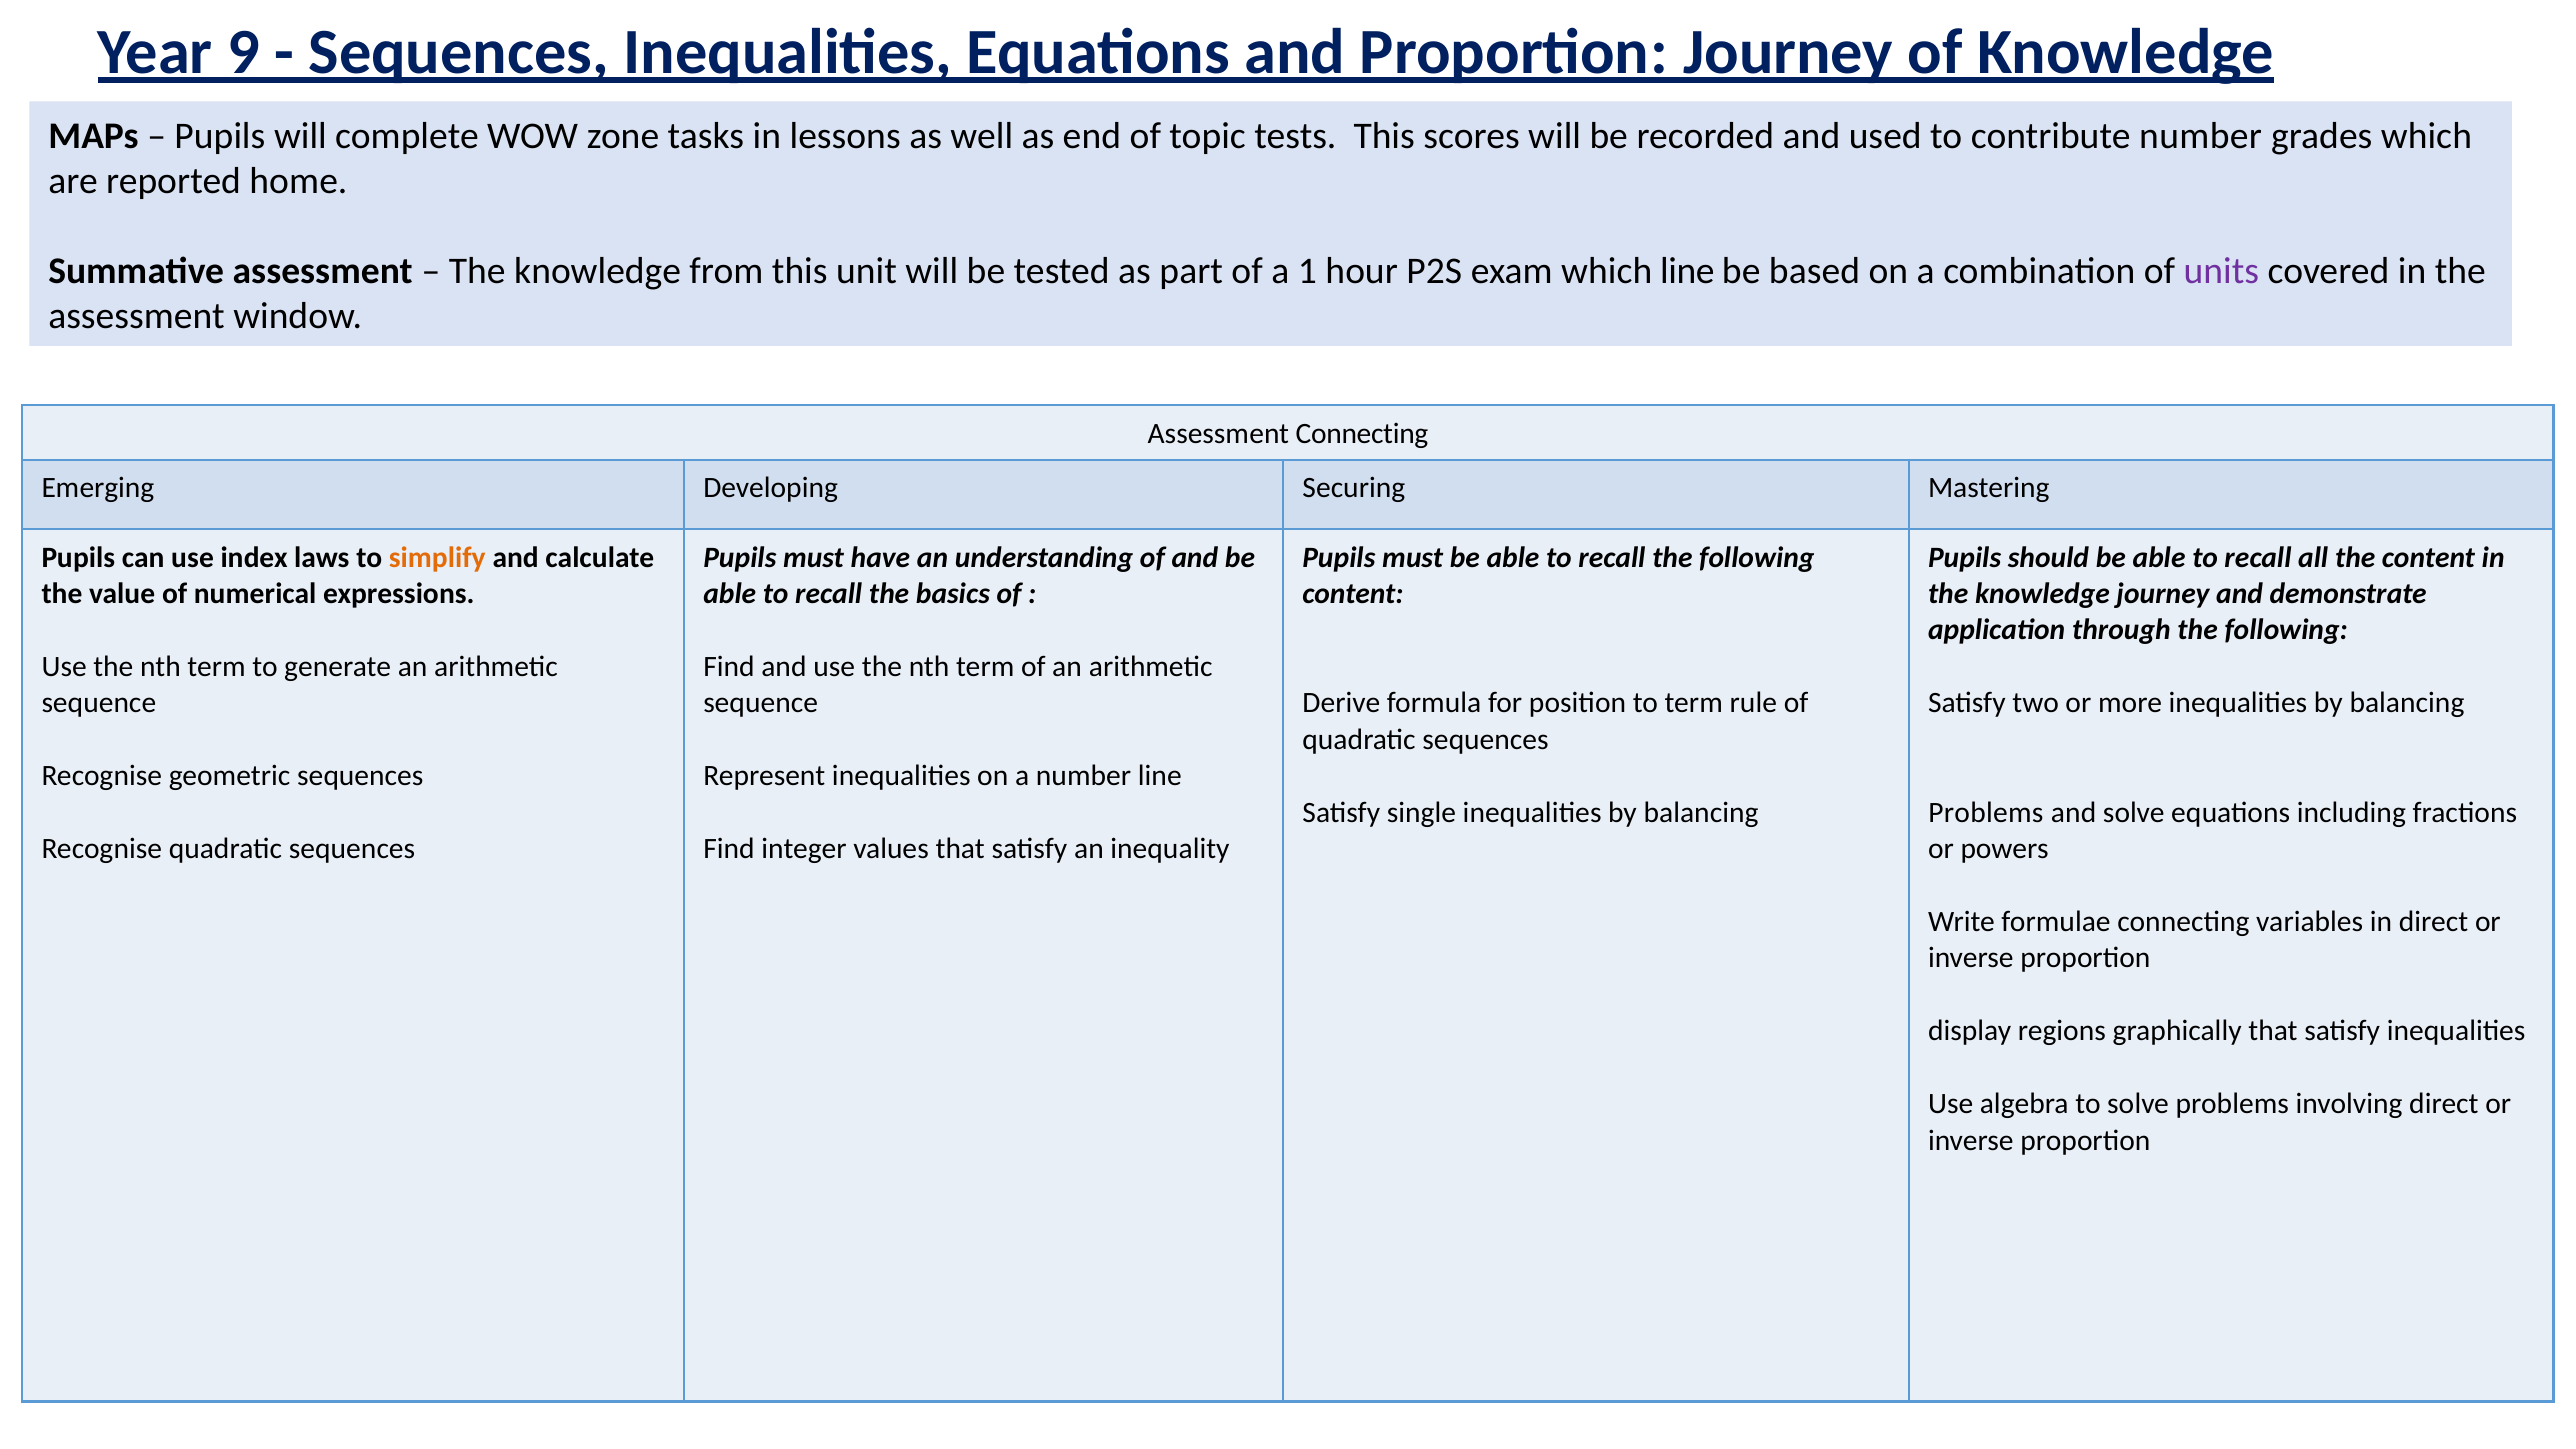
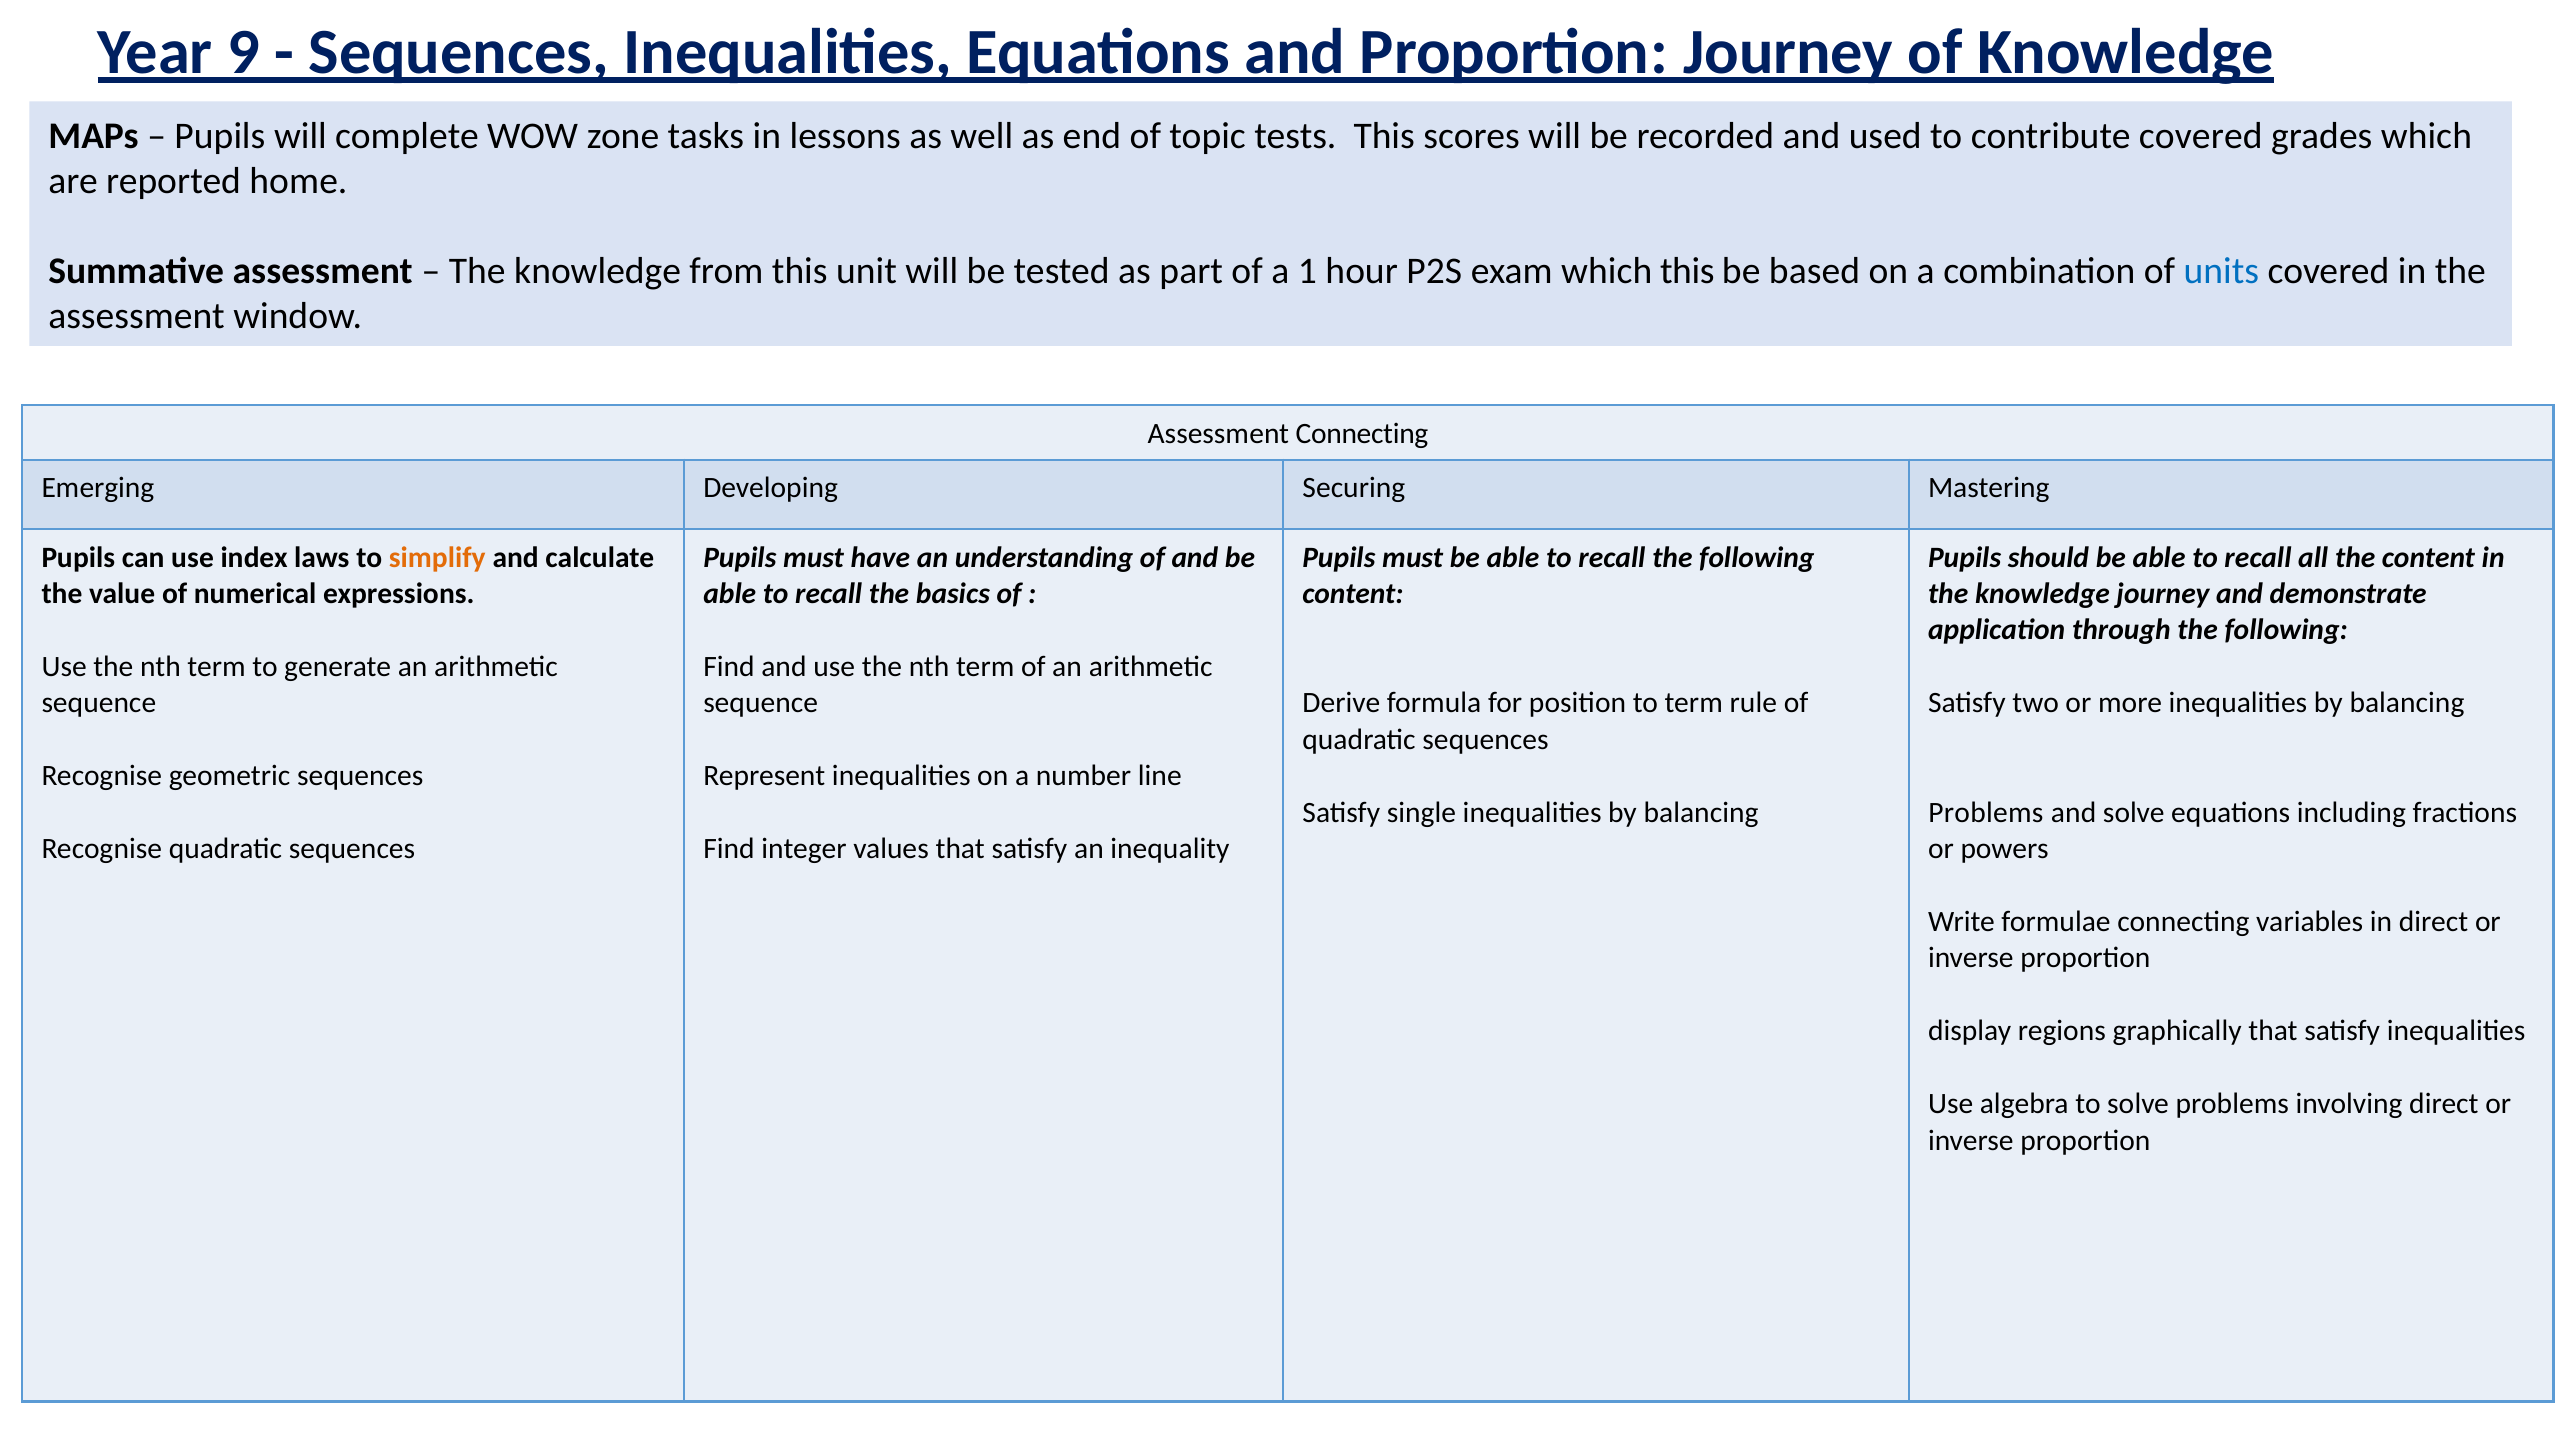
contribute number: number -> covered
which line: line -> this
units colour: purple -> blue
